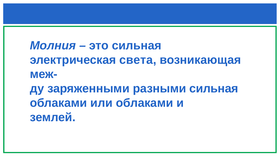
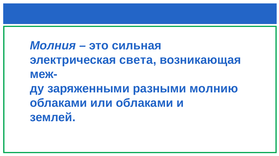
разными сильная: сильная -> молнию
